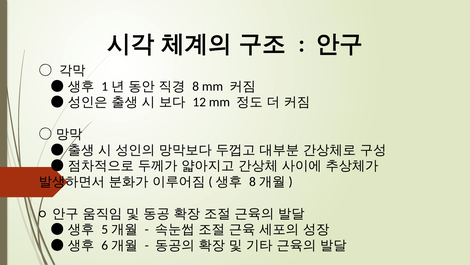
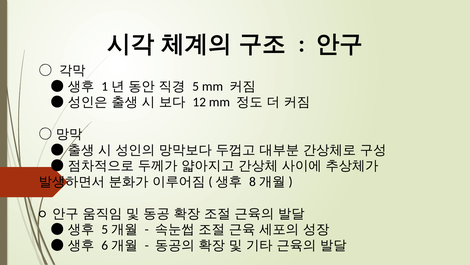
8: 8 -> 5
